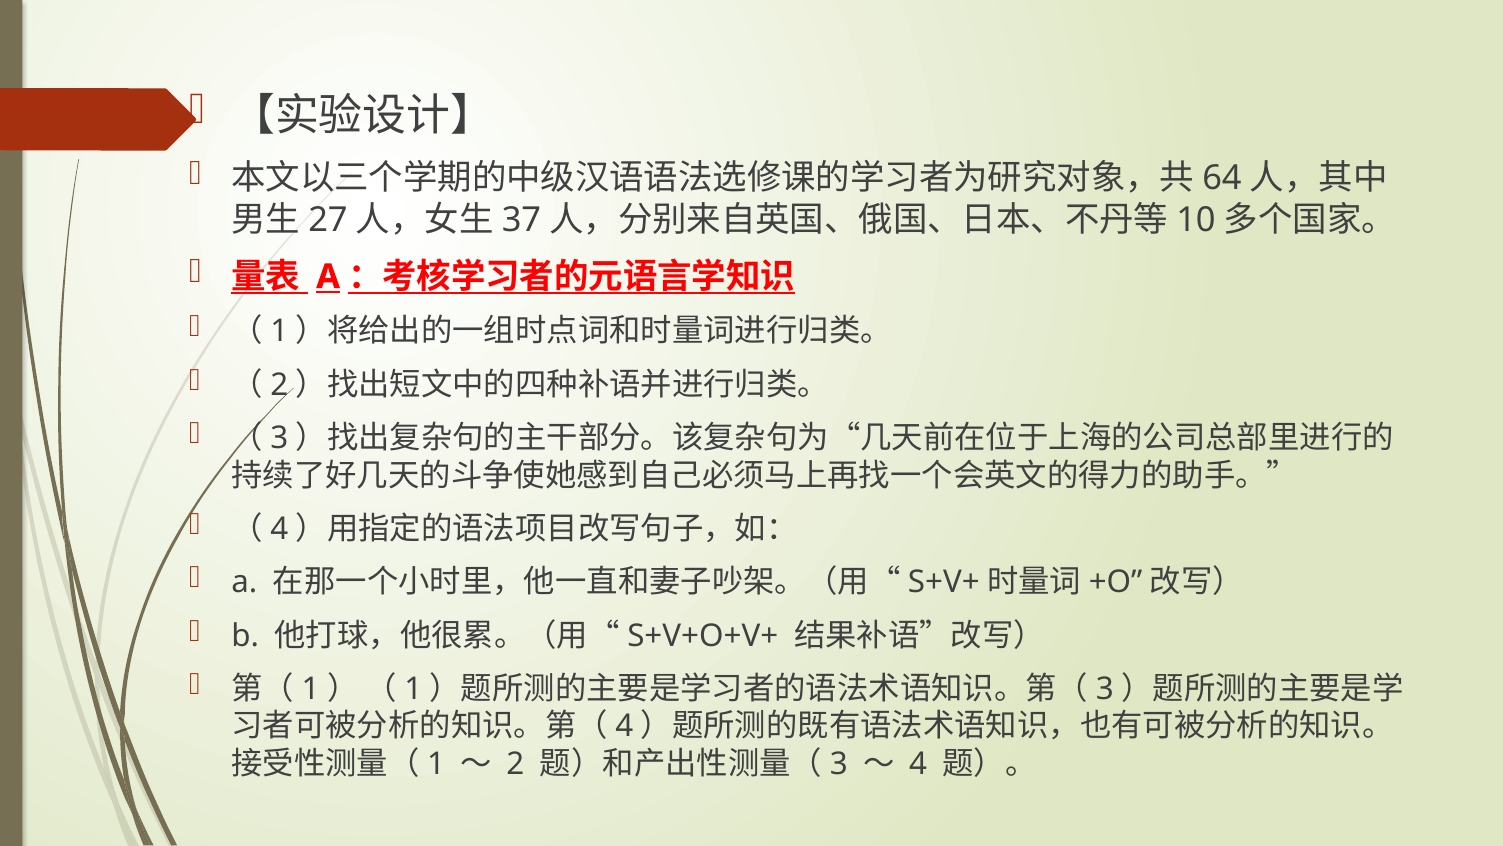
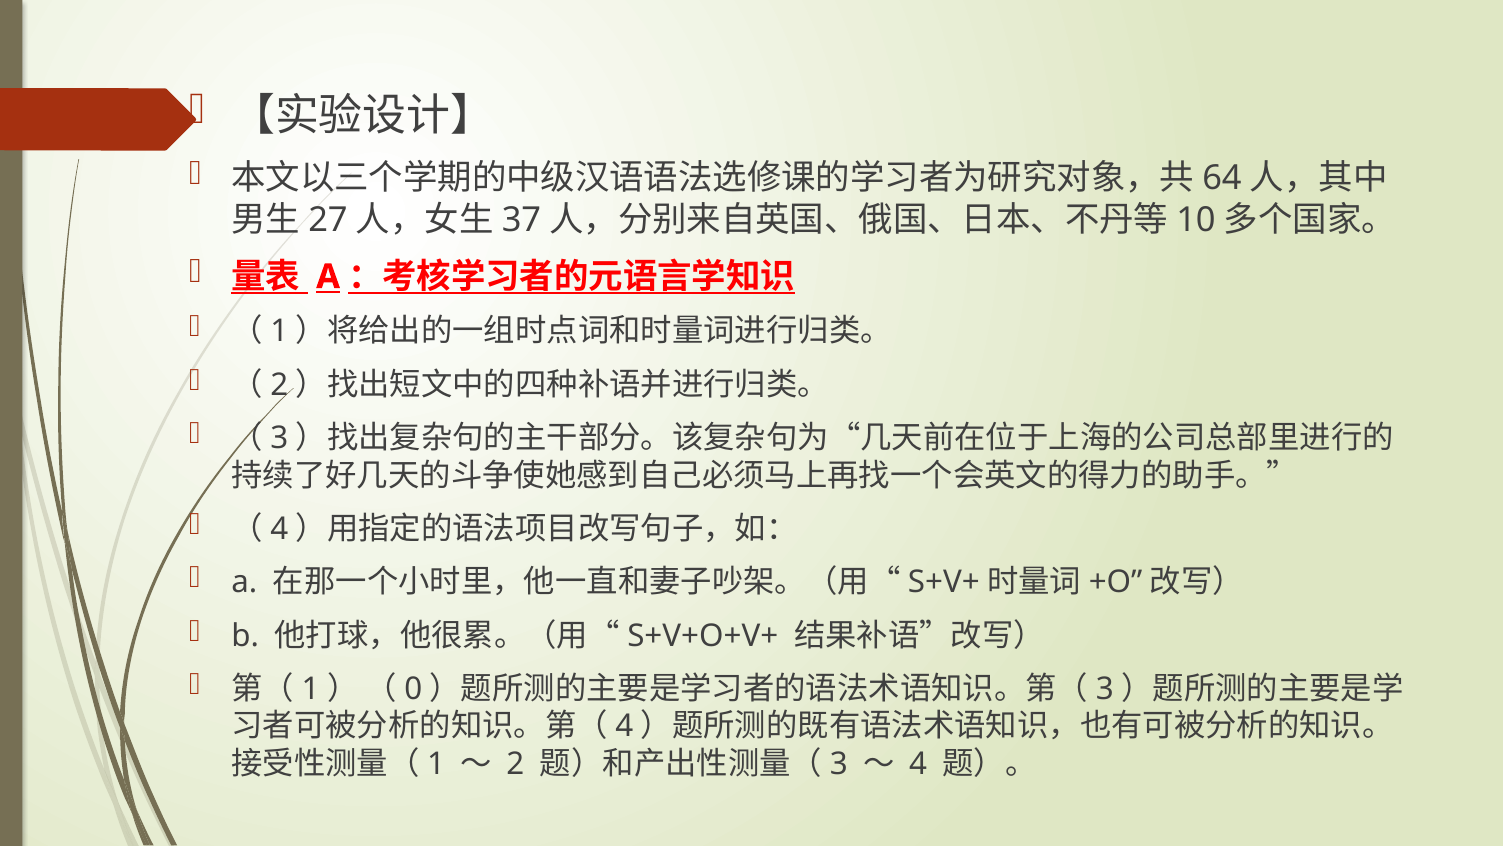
1 at (413, 689): 1 -> 0
